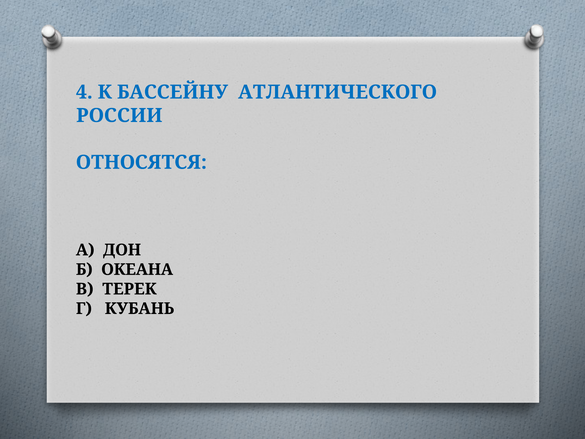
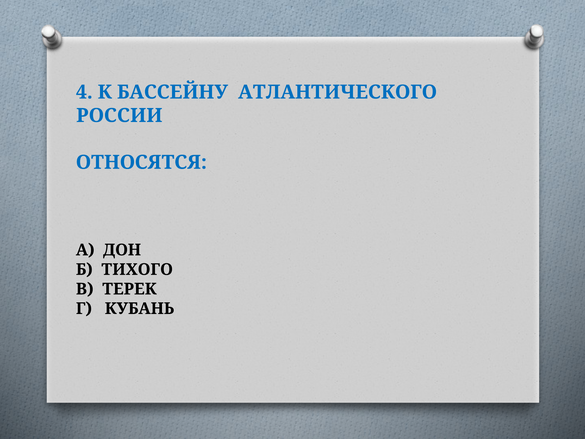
ОКЕАНА: ОКЕАНА -> ТИХОГО
